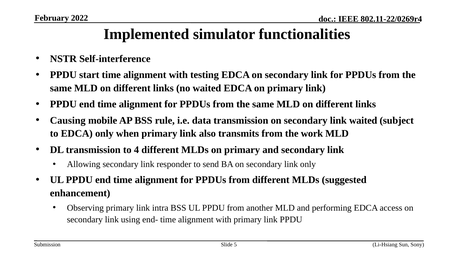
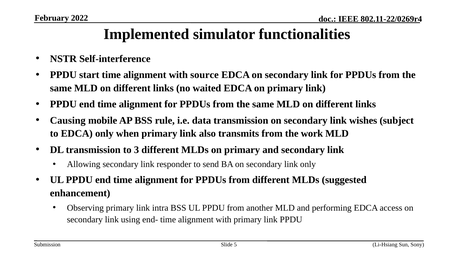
testing: testing -> source
link waited: waited -> wishes
4: 4 -> 3
